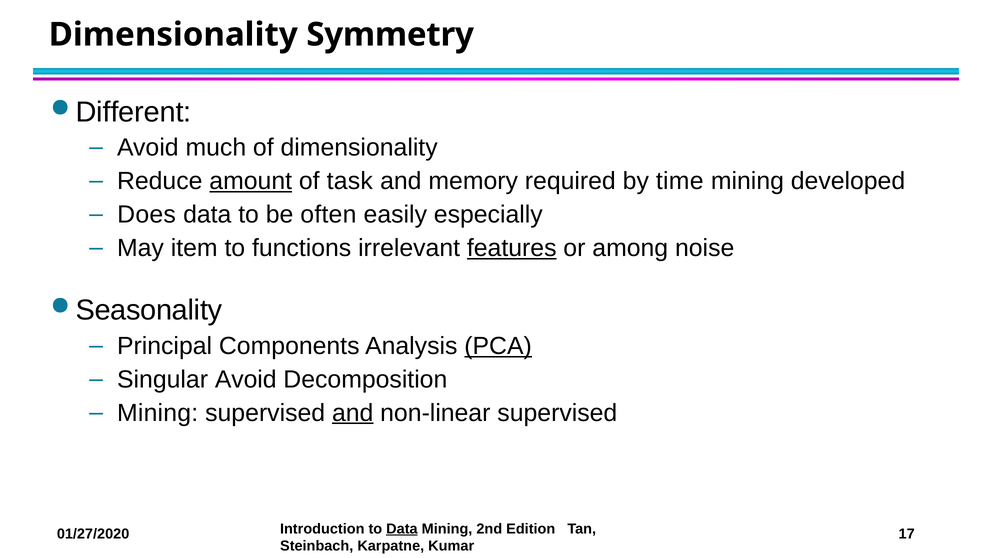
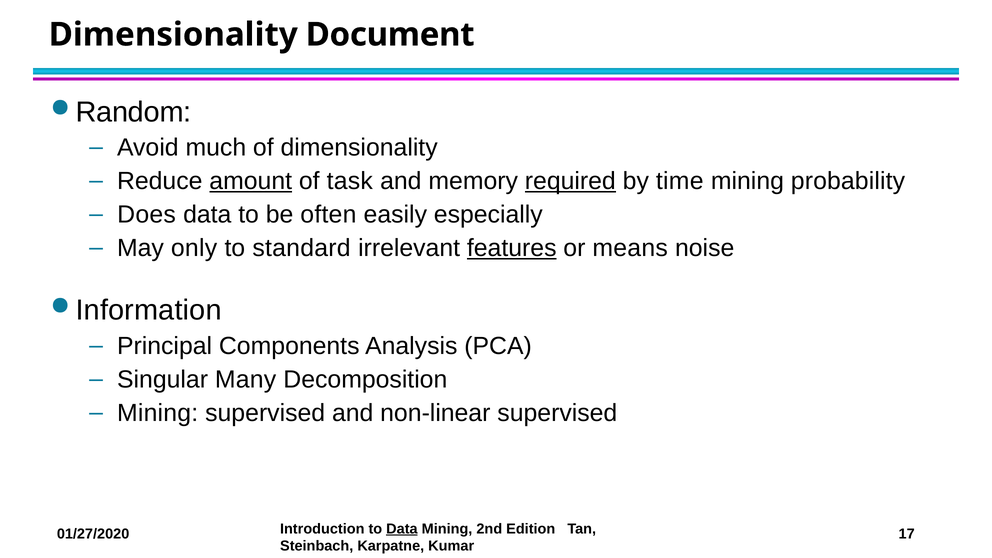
Symmetry: Symmetry -> Document
Different: Different -> Random
required underline: none -> present
developed: developed -> probability
item: item -> only
functions: functions -> standard
among: among -> means
Seasonality: Seasonality -> Information
PCA underline: present -> none
Singular Avoid: Avoid -> Many
and at (353, 413) underline: present -> none
